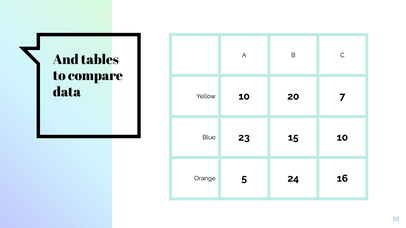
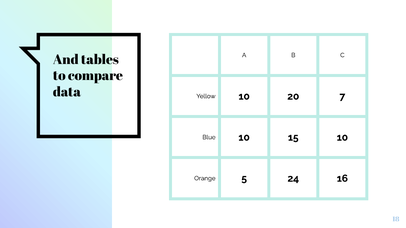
Blue 23: 23 -> 10
